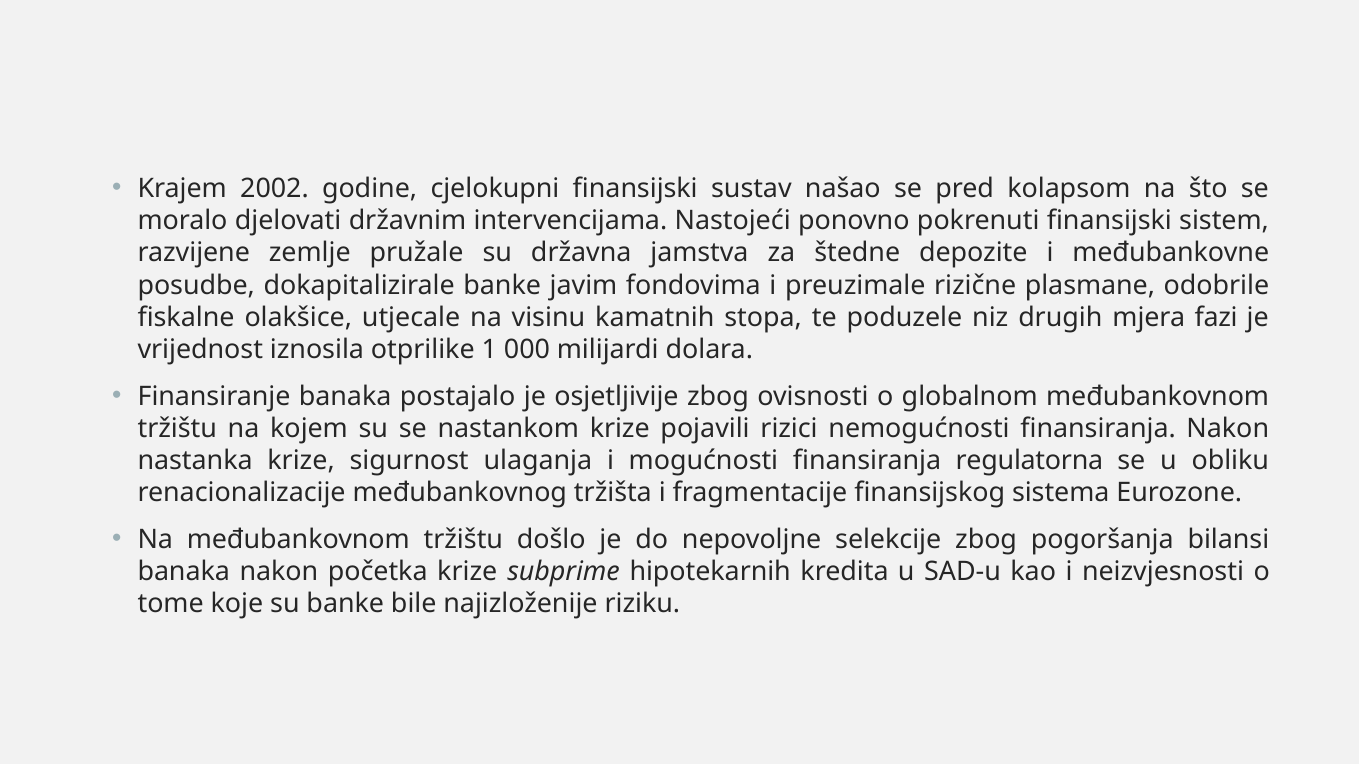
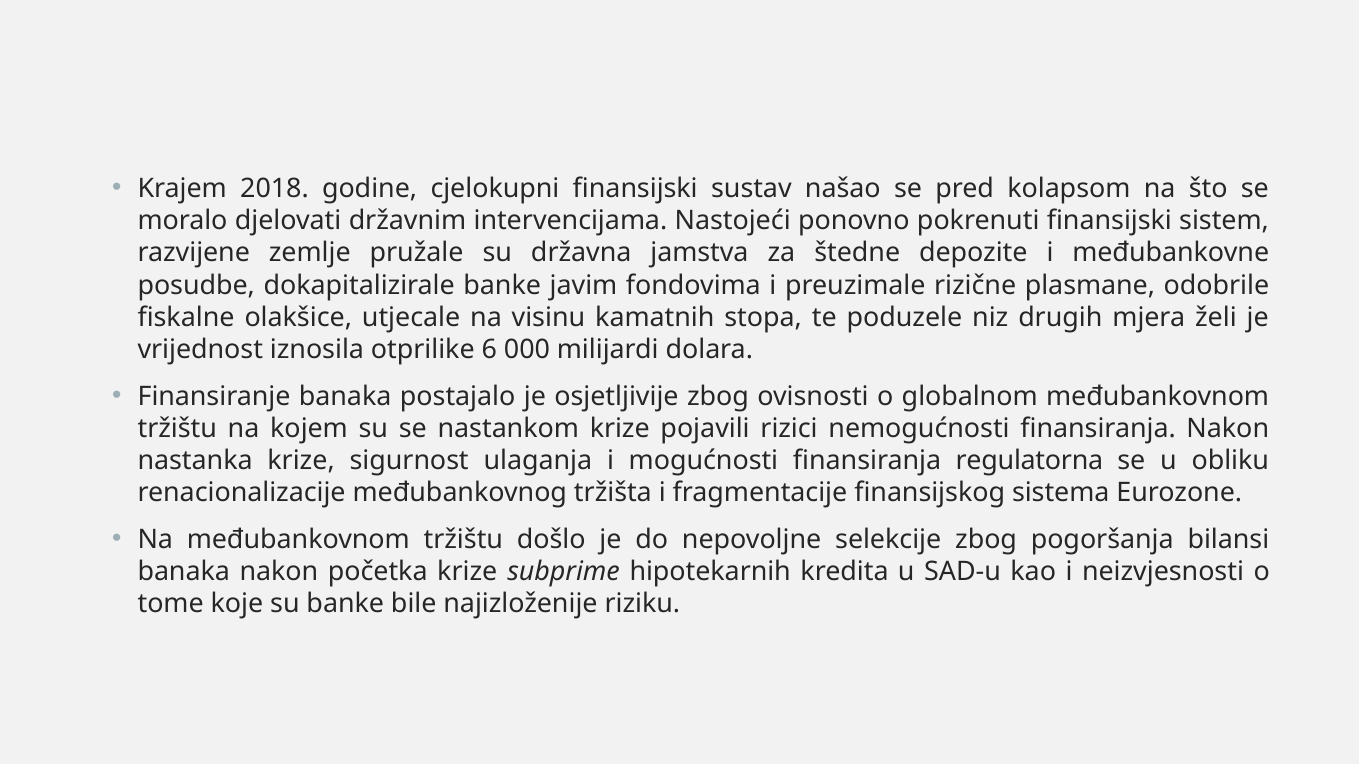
2002: 2002 -> 2018
fazi: fazi -> želi
1: 1 -> 6
